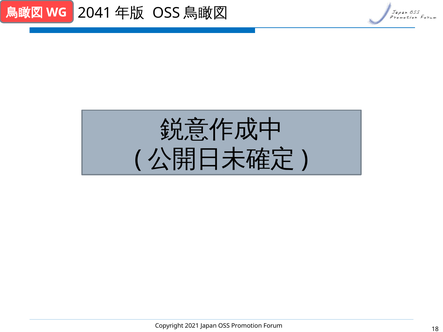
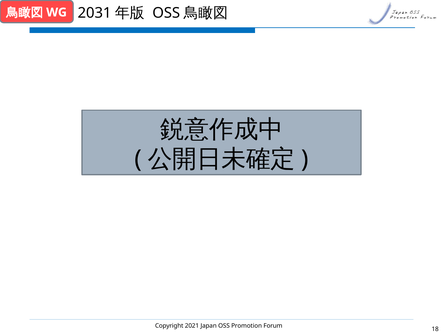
2041: 2041 -> 2031
